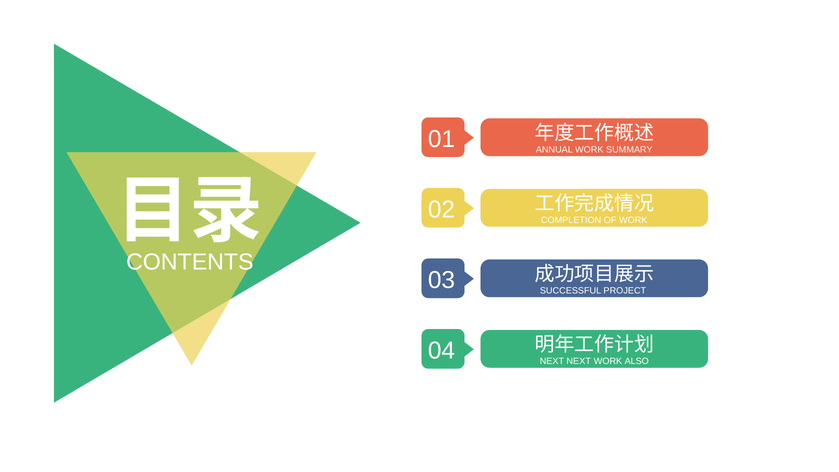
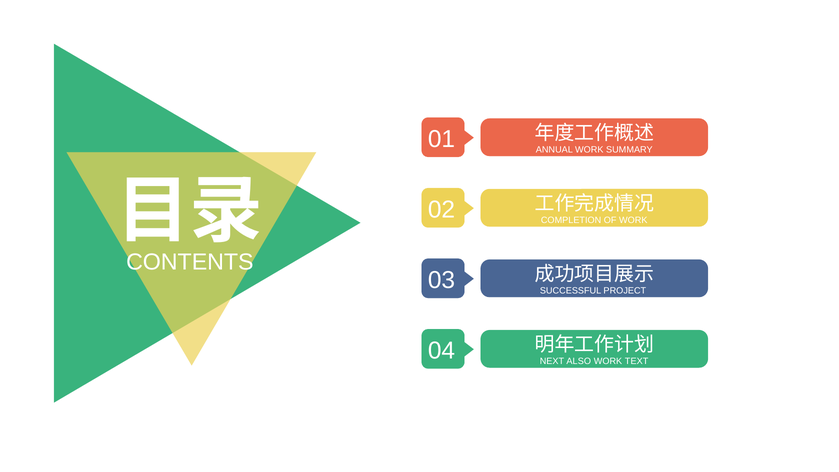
NEXT NEXT: NEXT -> ALSO
ALSO: ALSO -> TEXT
